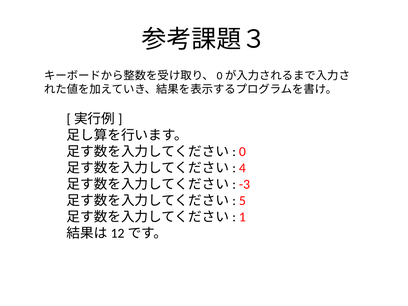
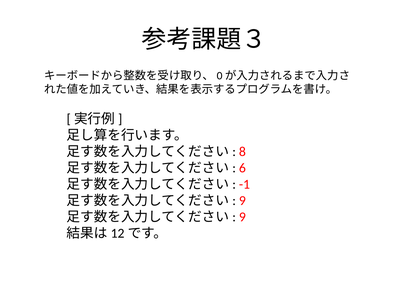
0: 0 -> 8
4: 4 -> 6
-3: -3 -> -1
5 at (242, 201): 5 -> 9
1 at (242, 217): 1 -> 9
